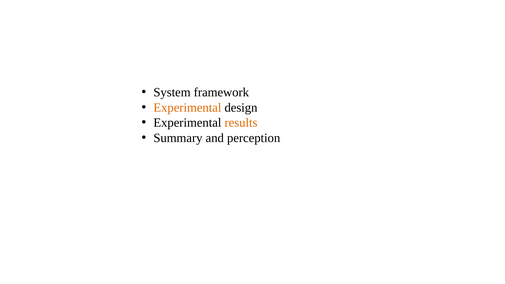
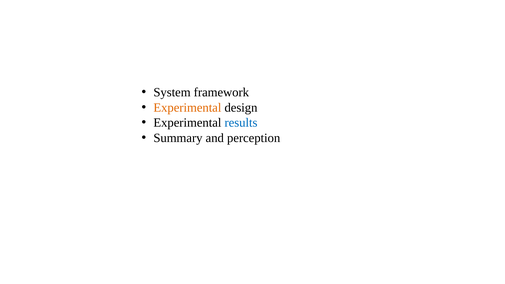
results colour: orange -> blue
